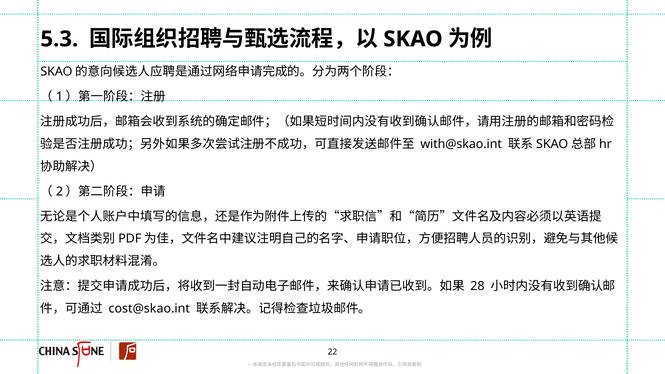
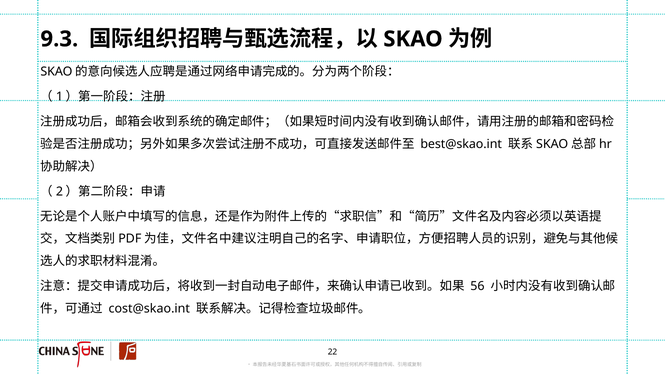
5.3: 5.3 -> 9.3
with@skao.int: with@skao.int -> best@skao.int
28: 28 -> 56
